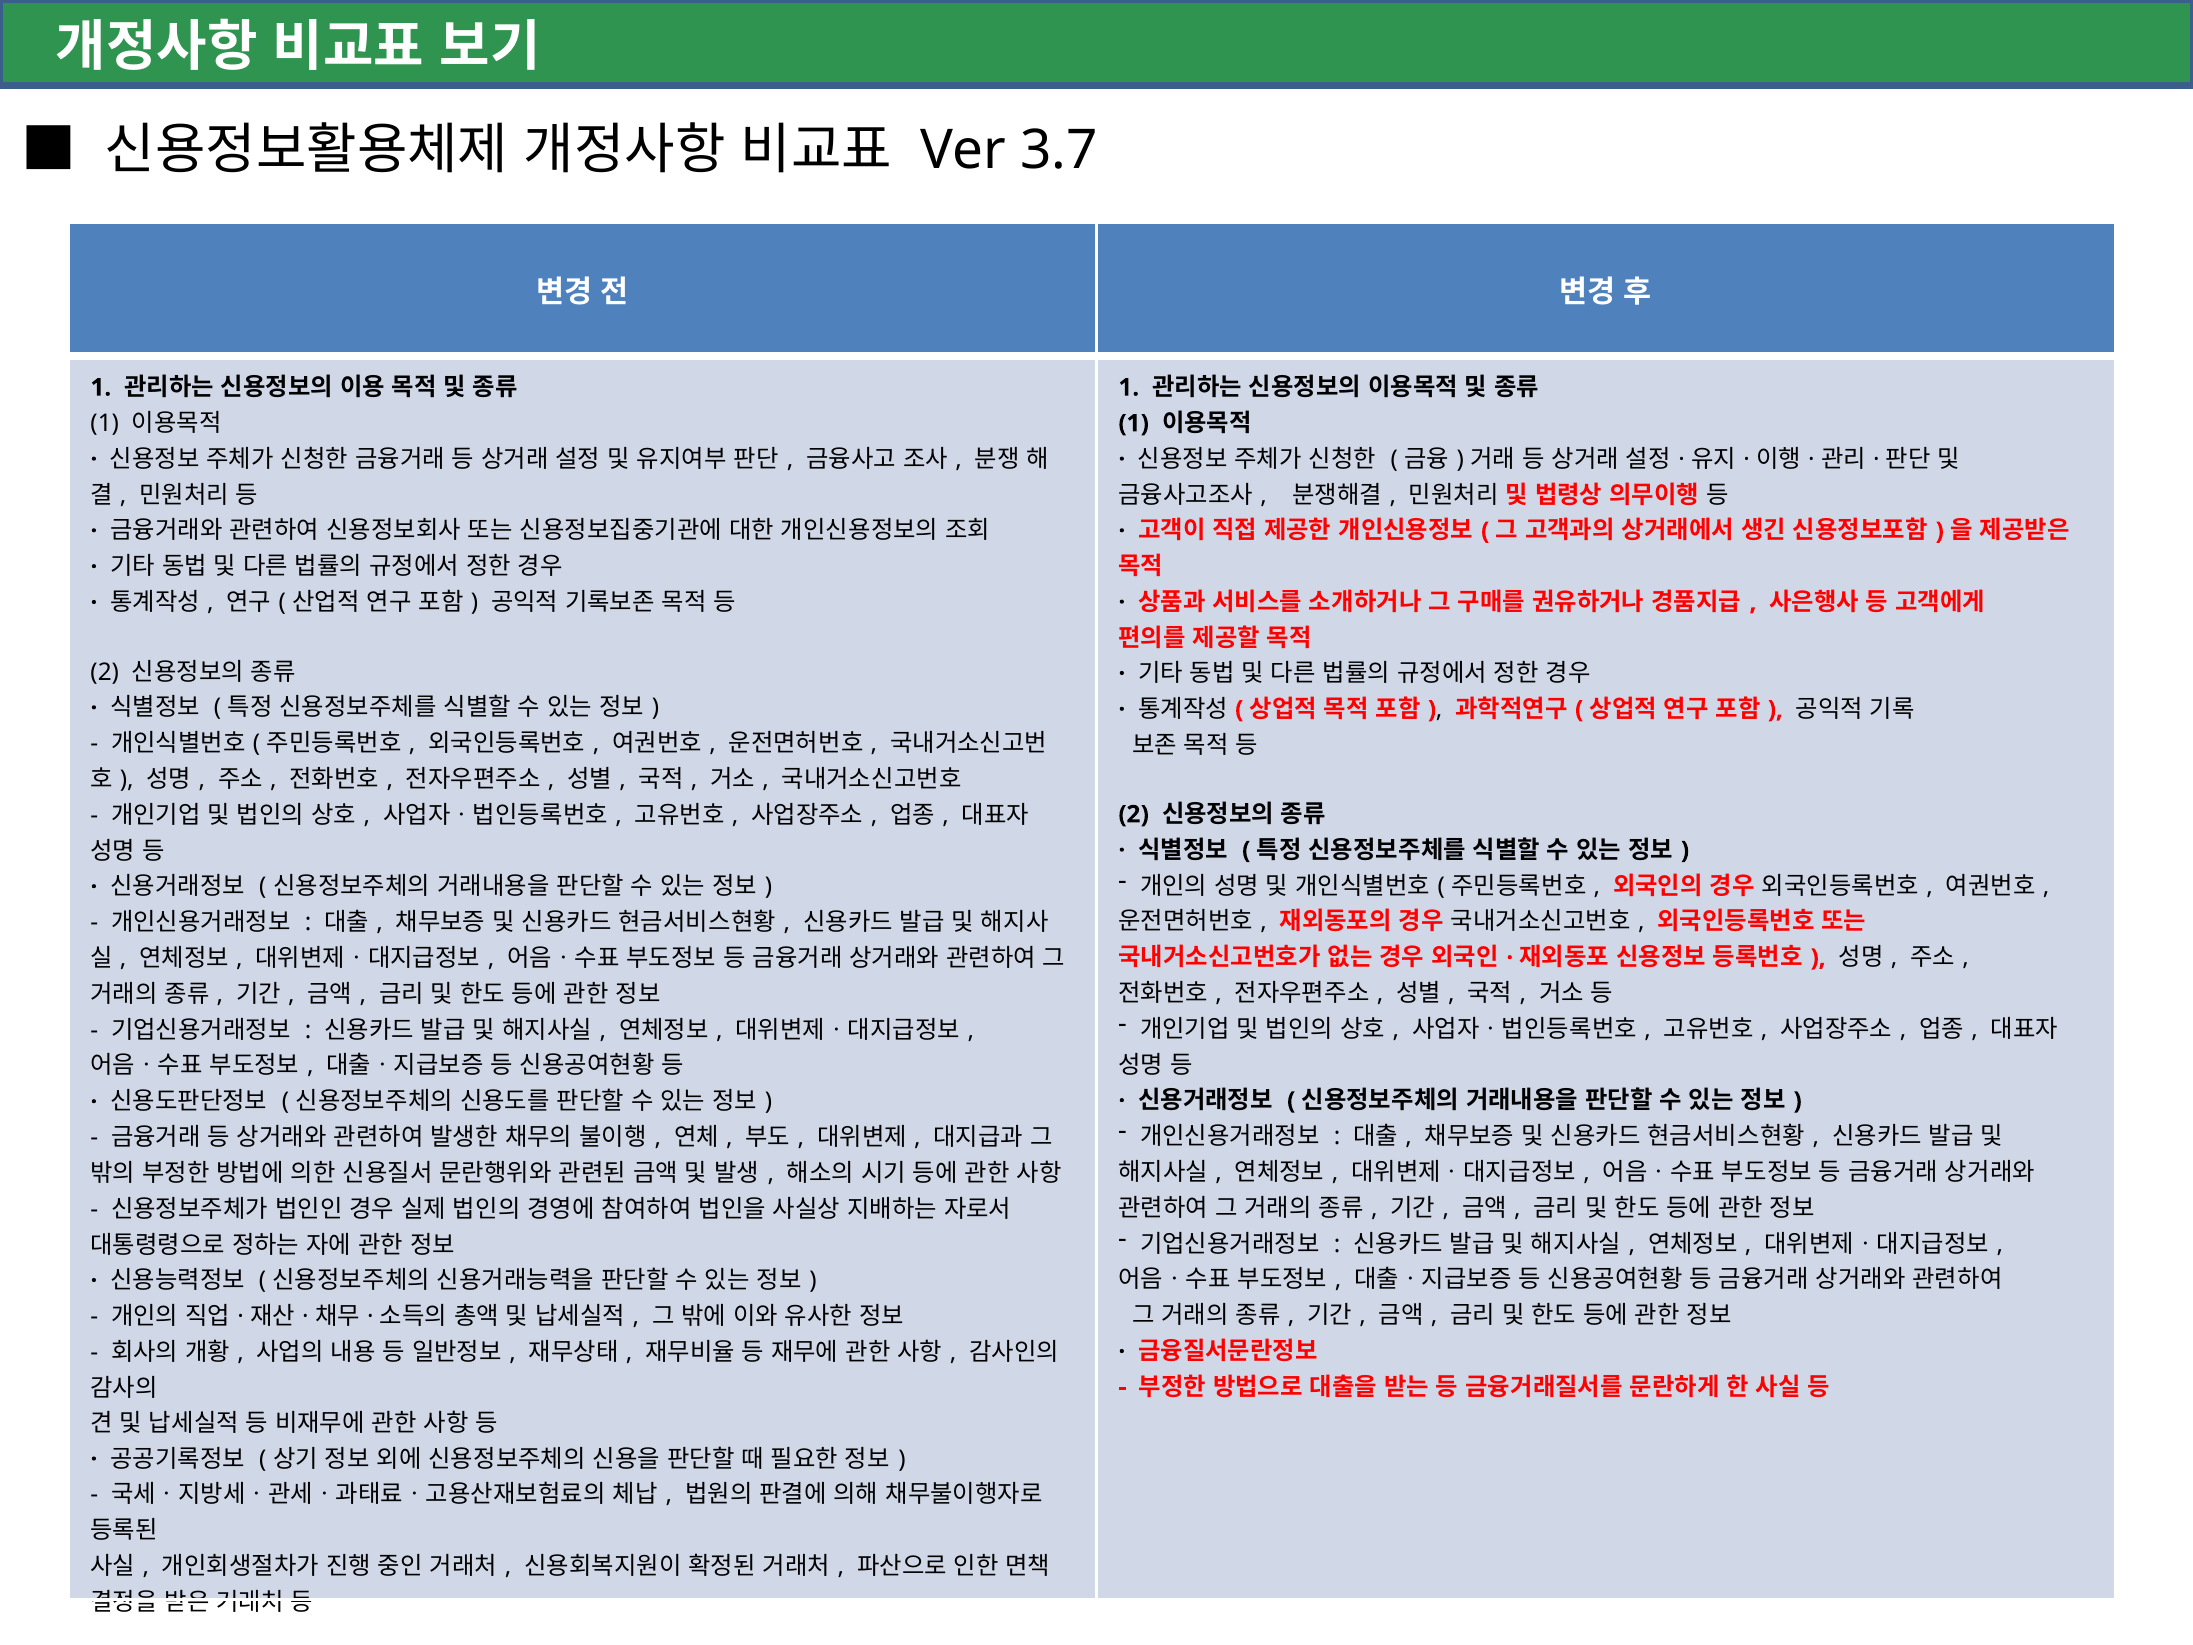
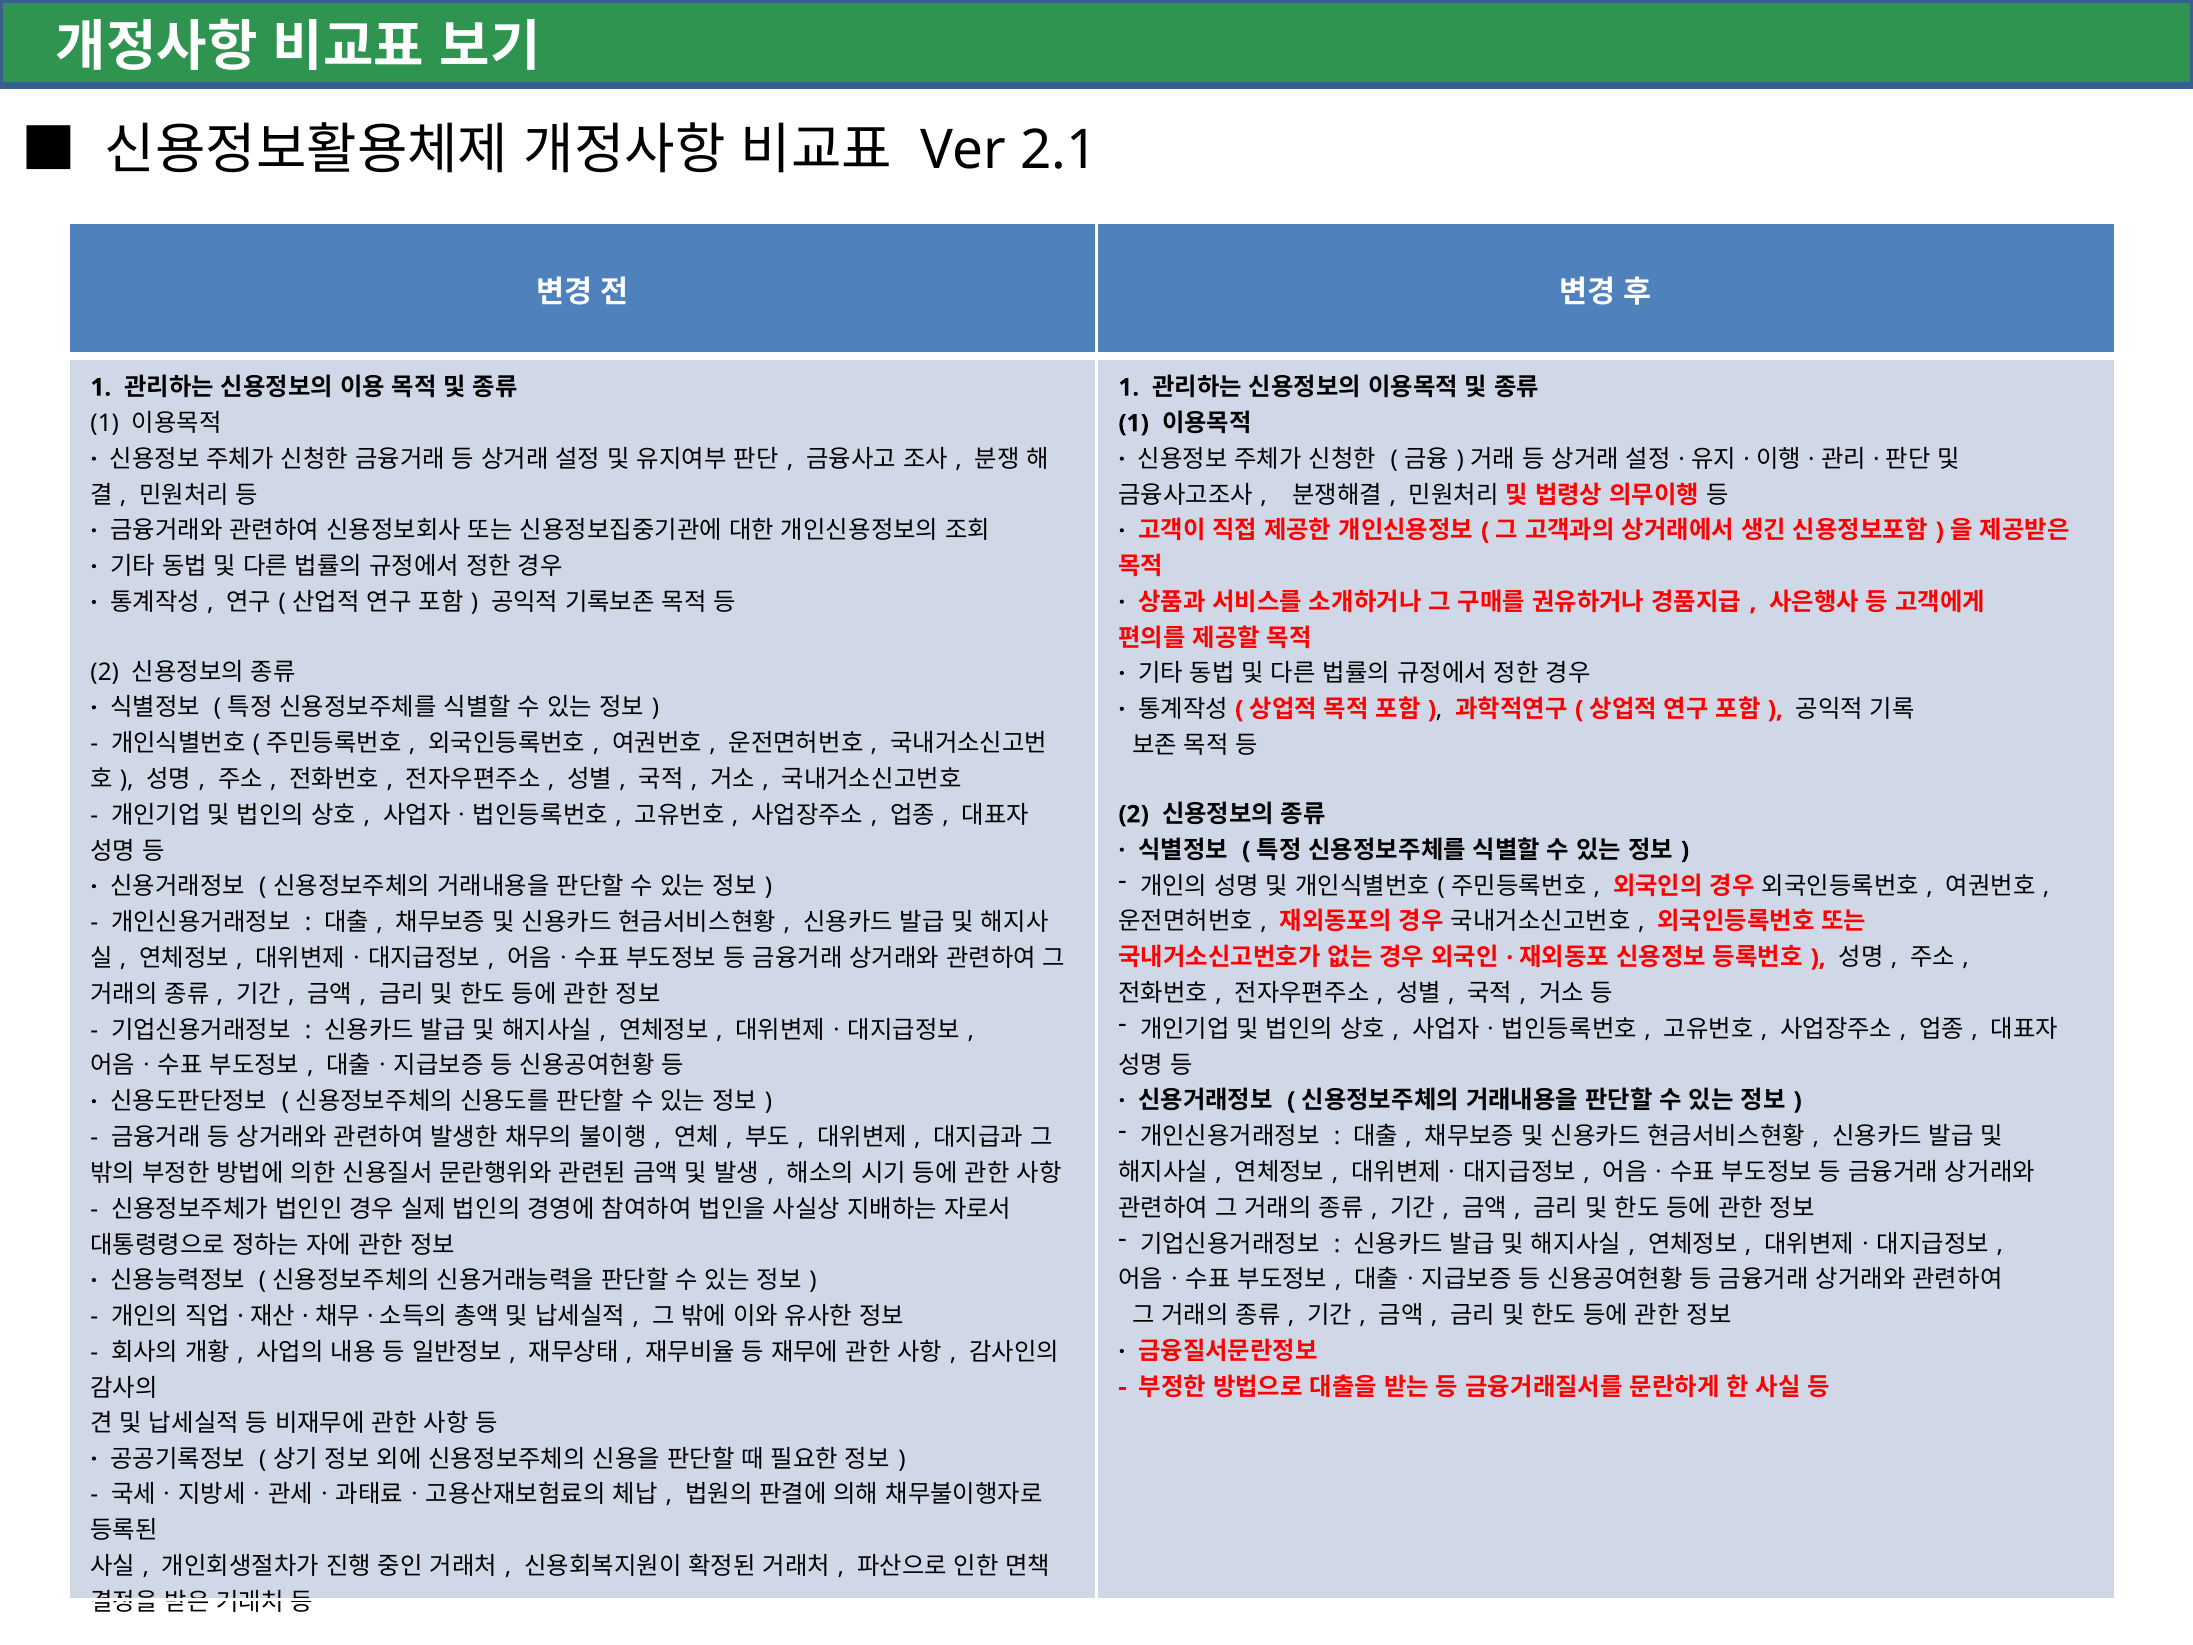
3.7: 3.7 -> 2.1
